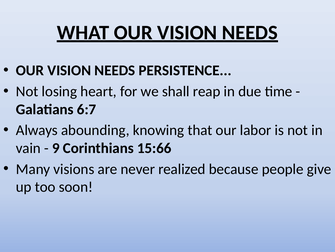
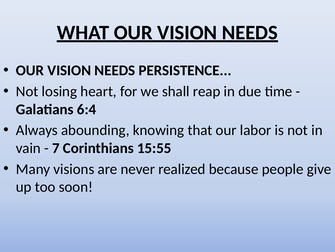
6:7: 6:7 -> 6:4
9: 9 -> 7
15:66: 15:66 -> 15:55
